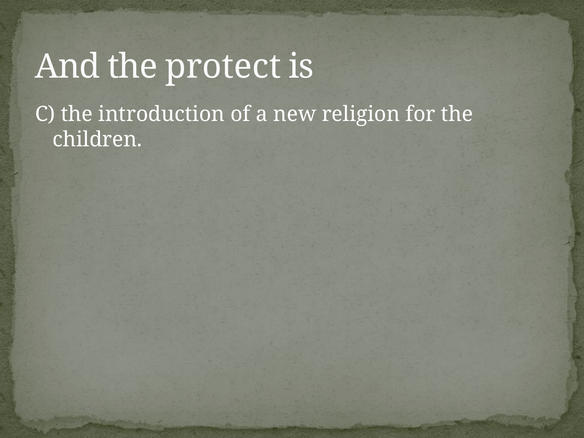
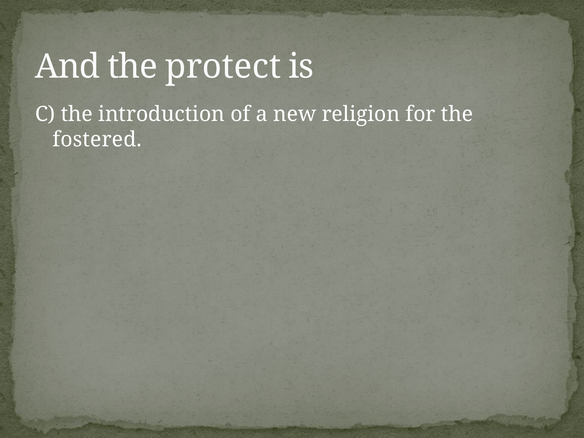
children: children -> fostered
